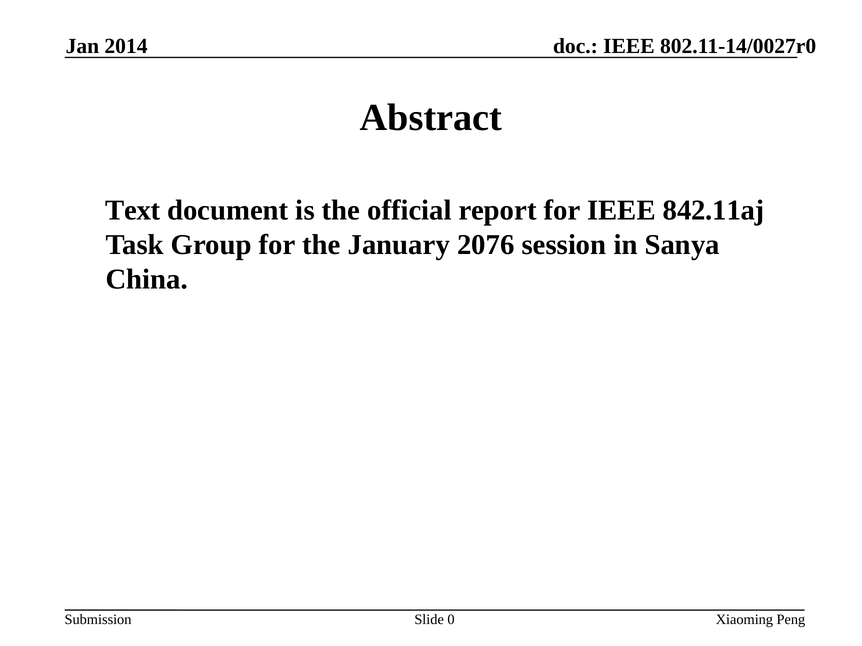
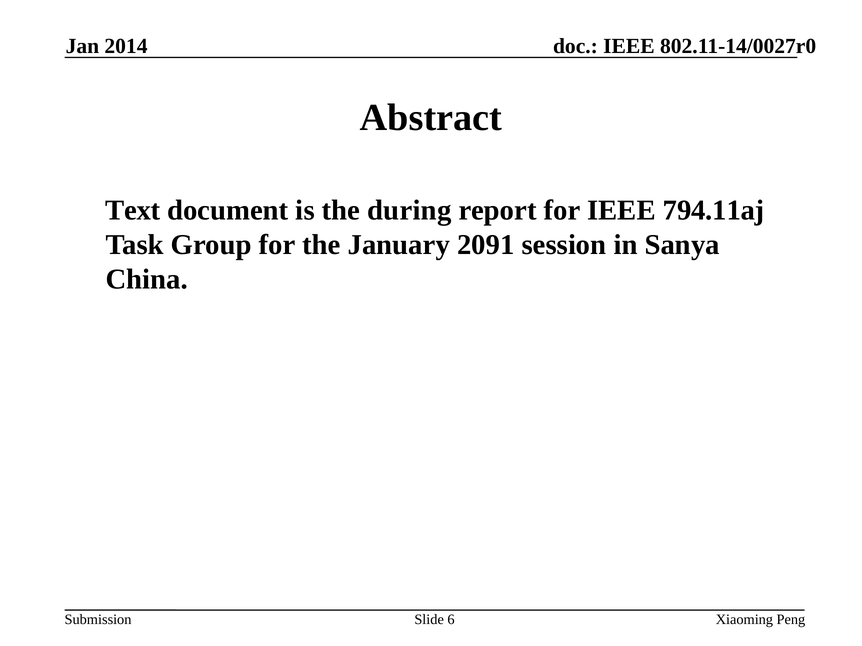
official: official -> during
842.11aj: 842.11aj -> 794.11aj
2076: 2076 -> 2091
0: 0 -> 6
